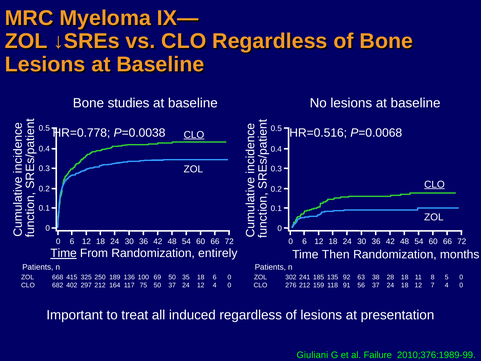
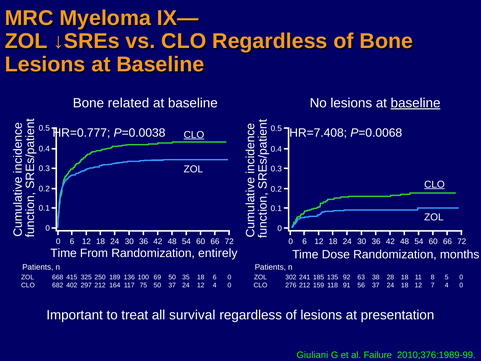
studies: studies -> related
baseline at (416, 103) underline: none -> present
HR=0.778: HR=0.778 -> HR=0.777
HR=0.516: HR=0.516 -> HR=7.408
Time at (64, 253) underline: present -> none
Then: Then -> Dose
induced: induced -> survival
